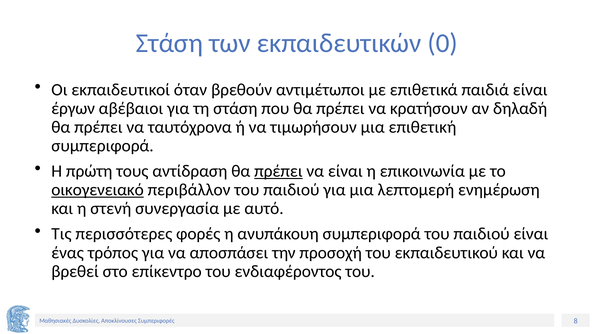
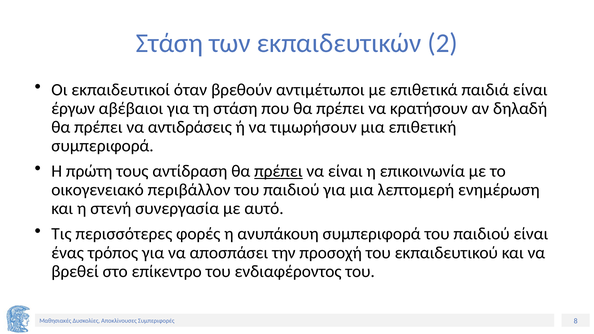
0: 0 -> 2
ταυτόχρονα: ταυτόχρονα -> αντιδράσεις
οικογενειακό underline: present -> none
